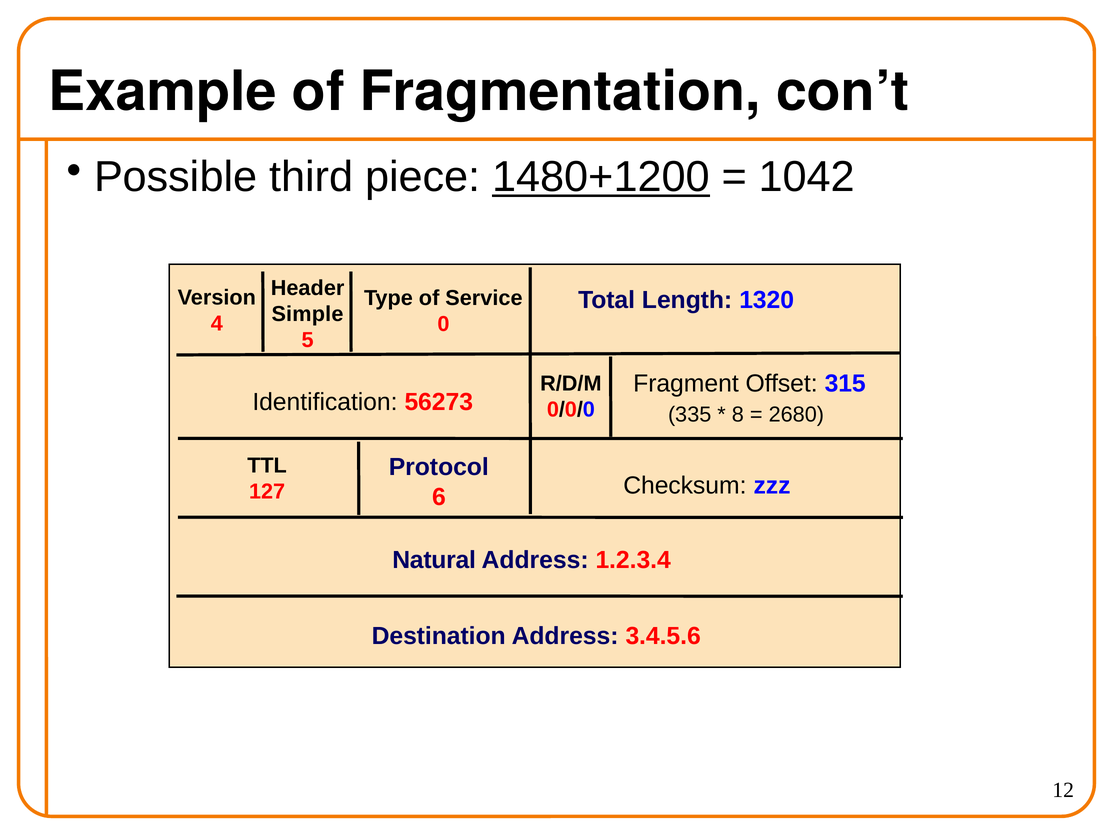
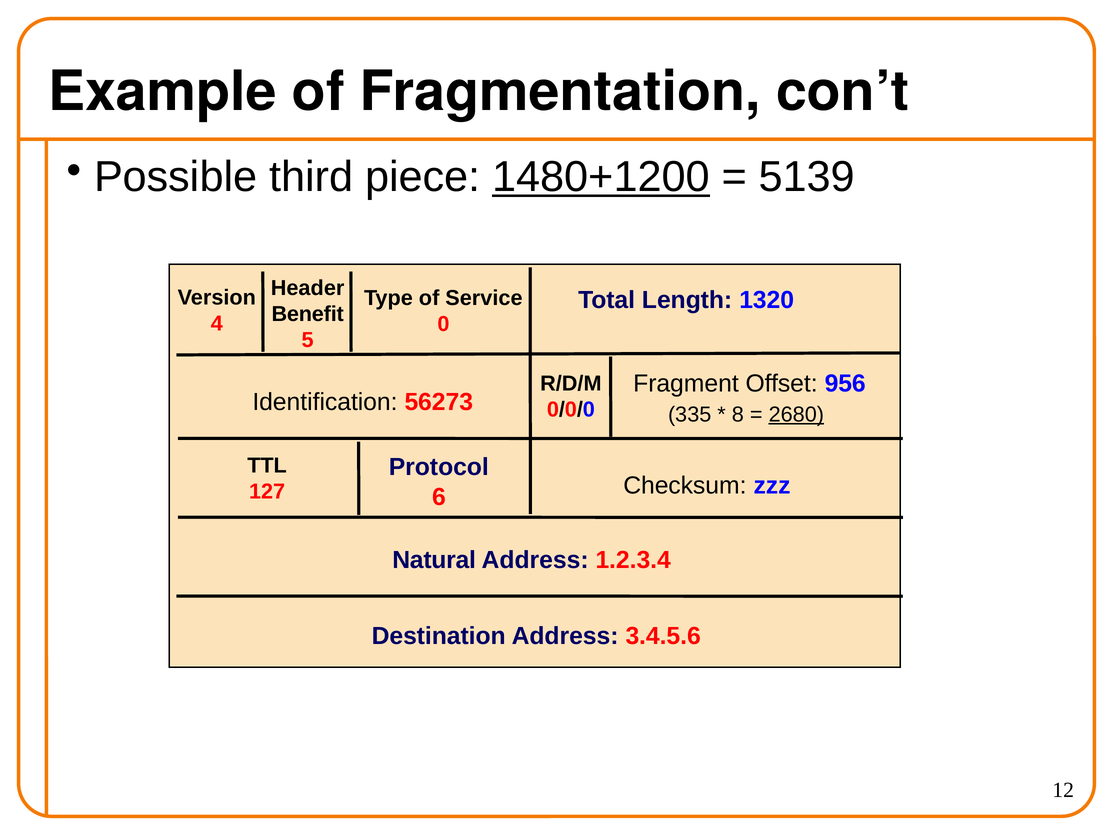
1042: 1042 -> 5139
Simple: Simple -> Benefit
315: 315 -> 956
2680 underline: none -> present
